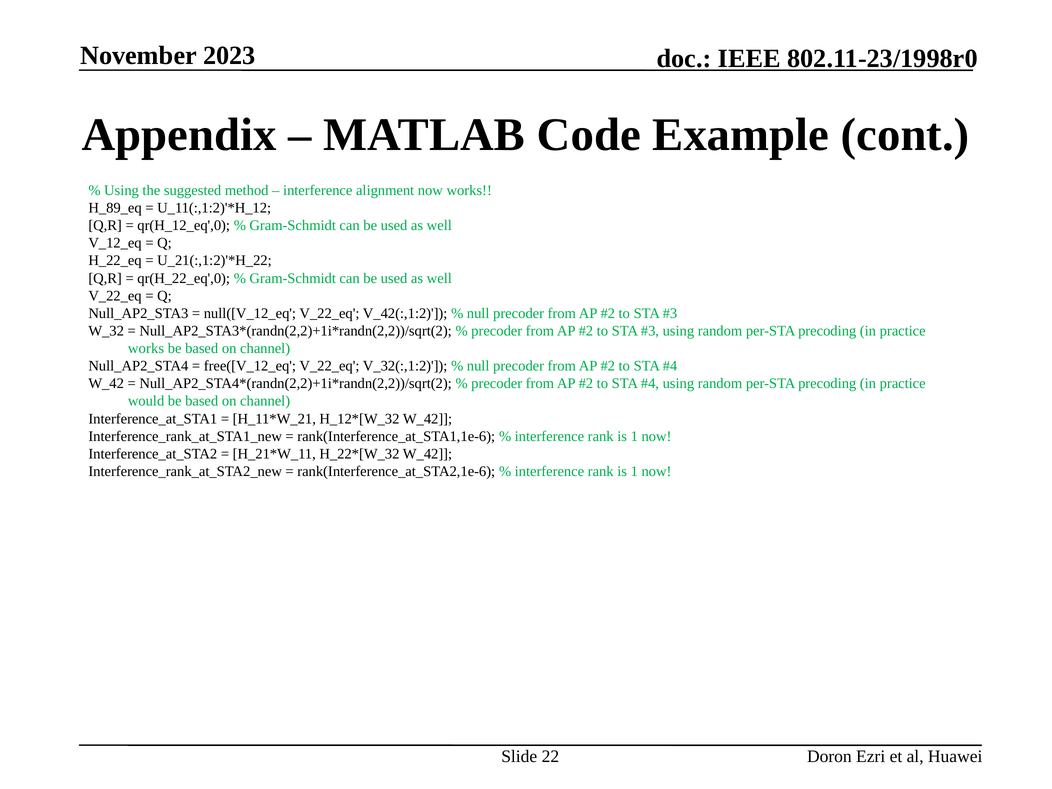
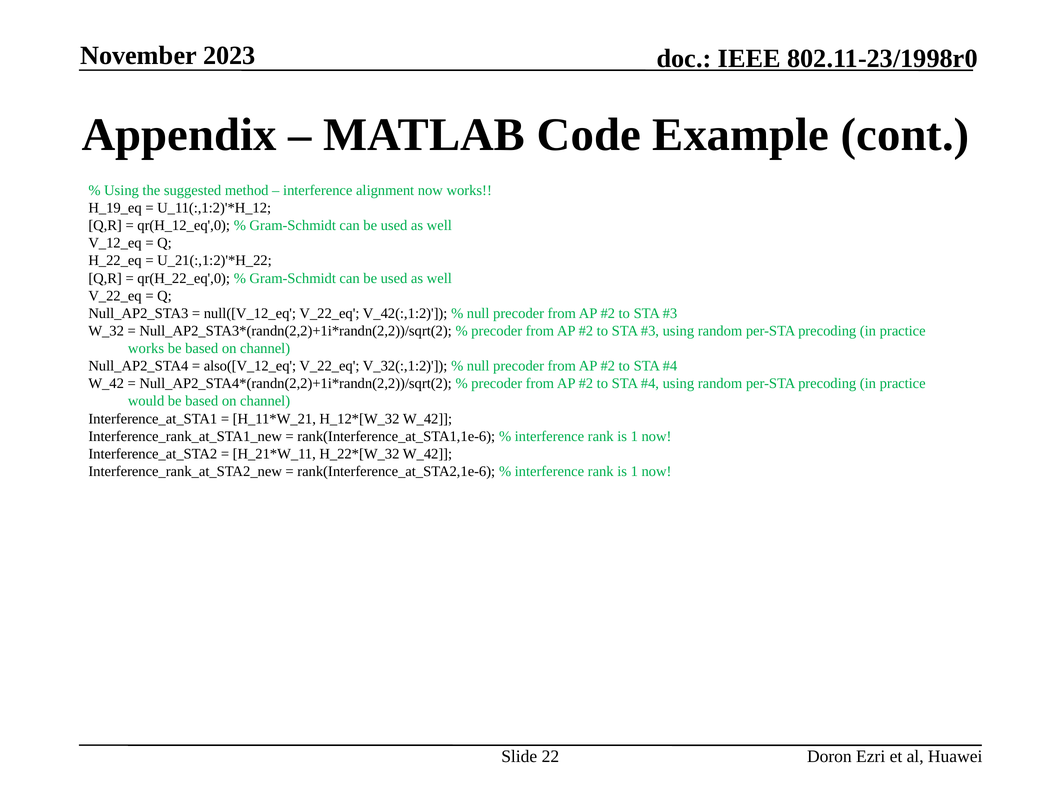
H_89_eq: H_89_eq -> H_19_eq
free([V_12_eq: free([V_12_eq -> also([V_12_eq
